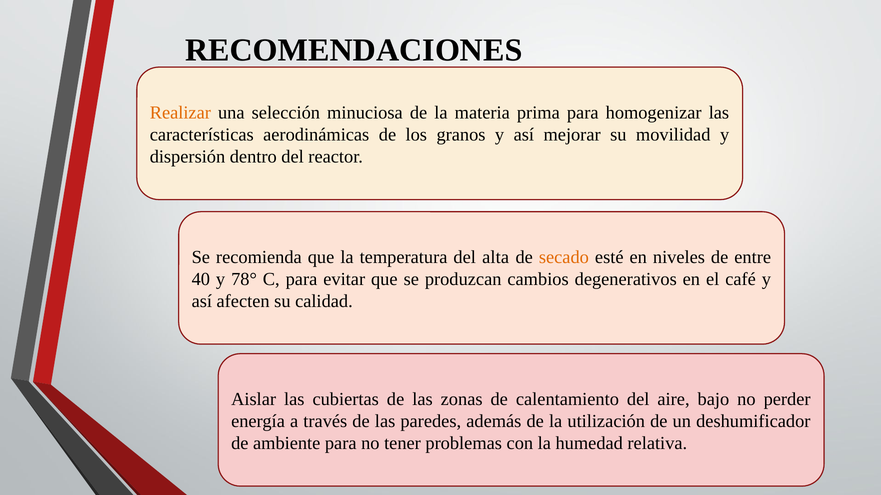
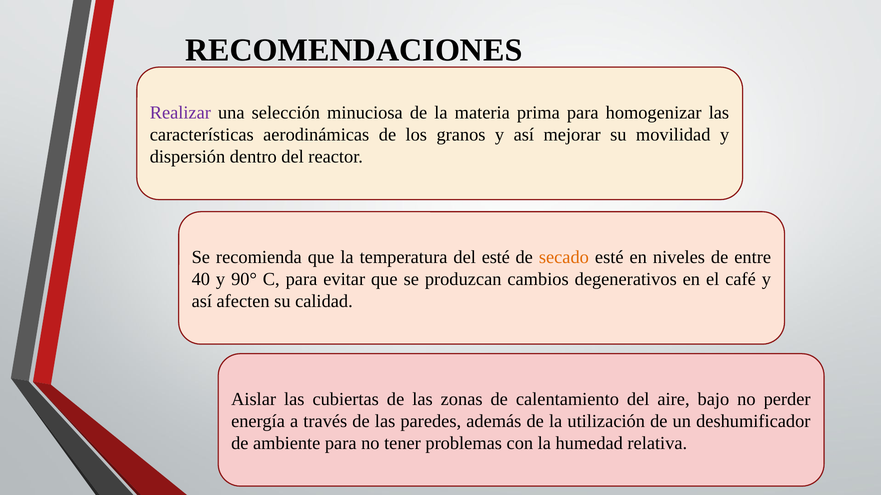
Realizar colour: orange -> purple
del alta: alta -> esté
78°: 78° -> 90°
